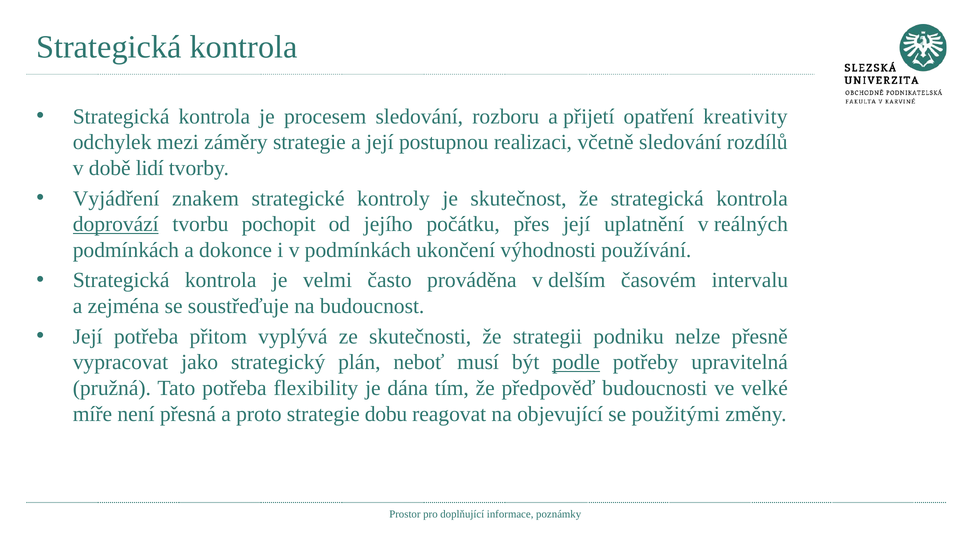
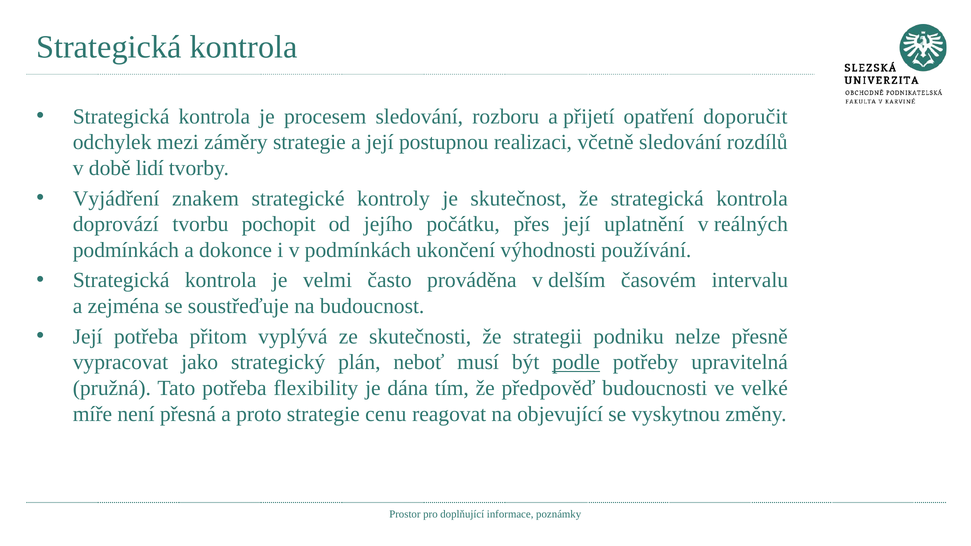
kreativity: kreativity -> doporučit
doprovází underline: present -> none
dobu: dobu -> cenu
použitými: použitými -> vyskytnou
